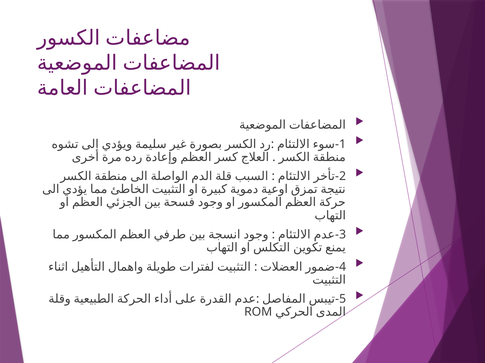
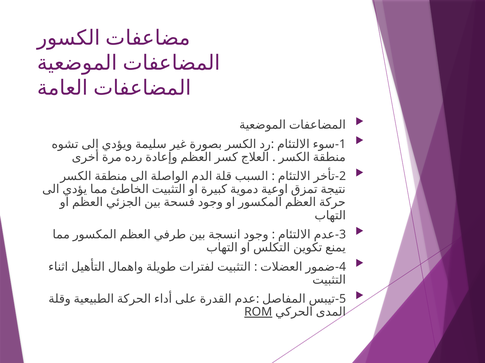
ROM underline: none -> present
